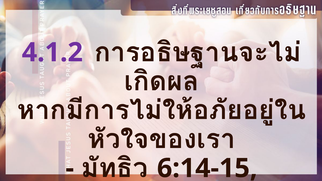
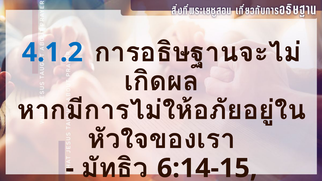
4.1.2 colour: purple -> blue
